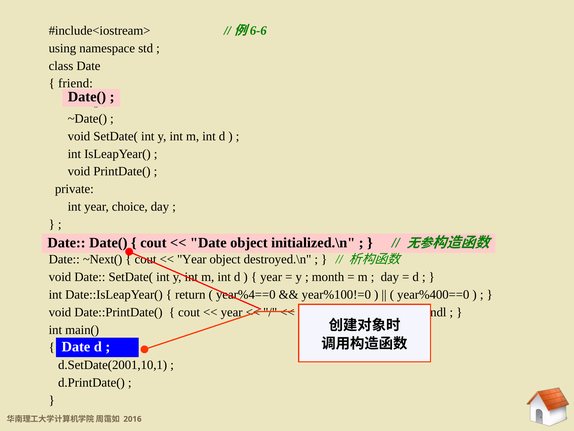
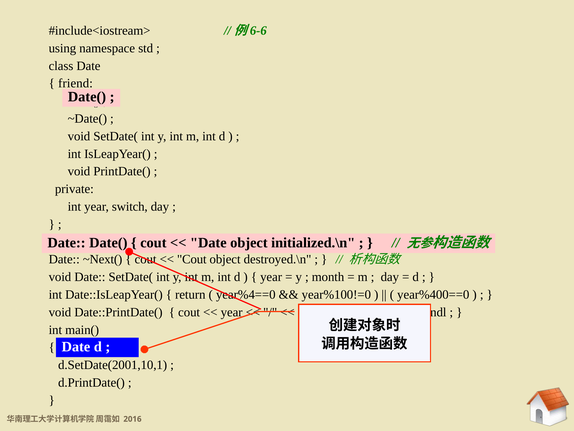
choice: choice -> switch
Year at (192, 259): Year -> Cout
